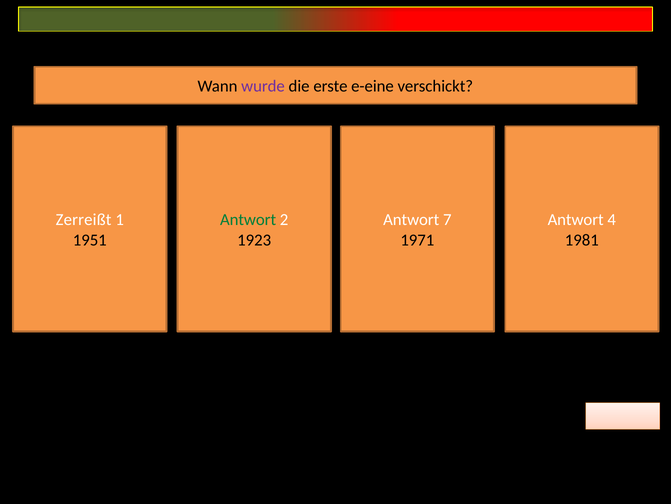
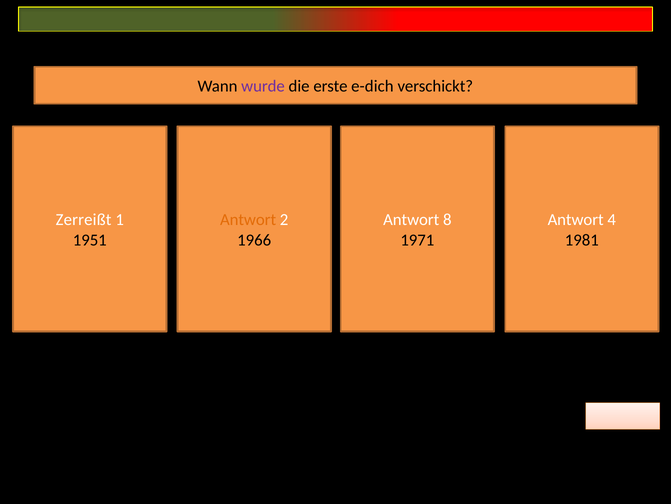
e-eine: e-eine -> e-dich
Antwort at (248, 220) colour: green -> orange
7: 7 -> 8
1923: 1923 -> 1966
